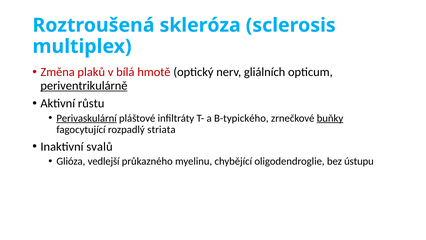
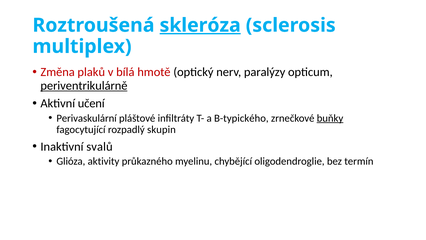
skleróza underline: none -> present
gliálních: gliálních -> paralýzy
růstu: růstu -> učení
Perivaskulární underline: present -> none
striata: striata -> skupin
vedlejší: vedlejší -> aktivity
ústupu: ústupu -> termín
